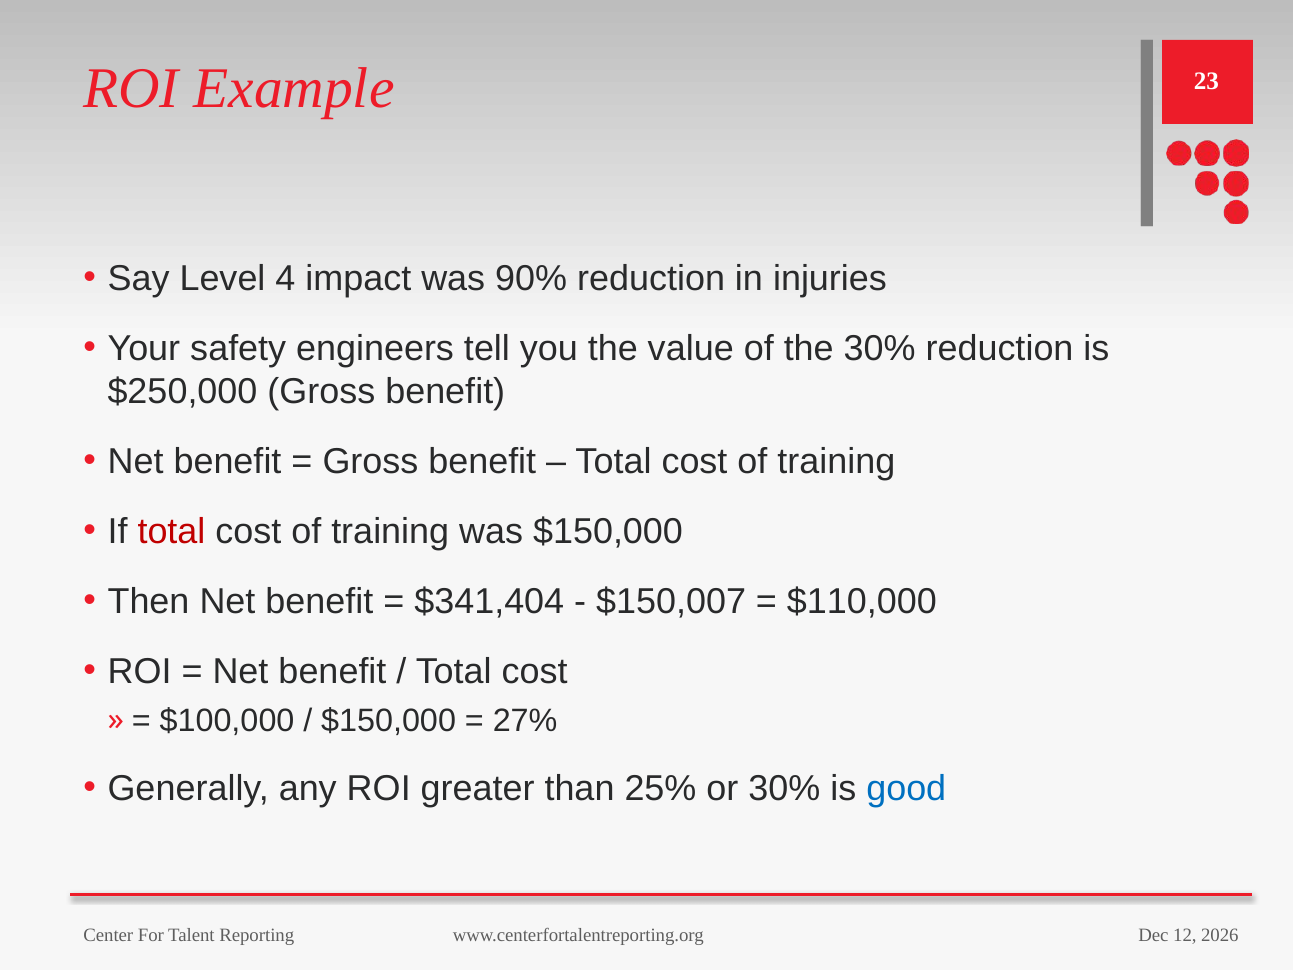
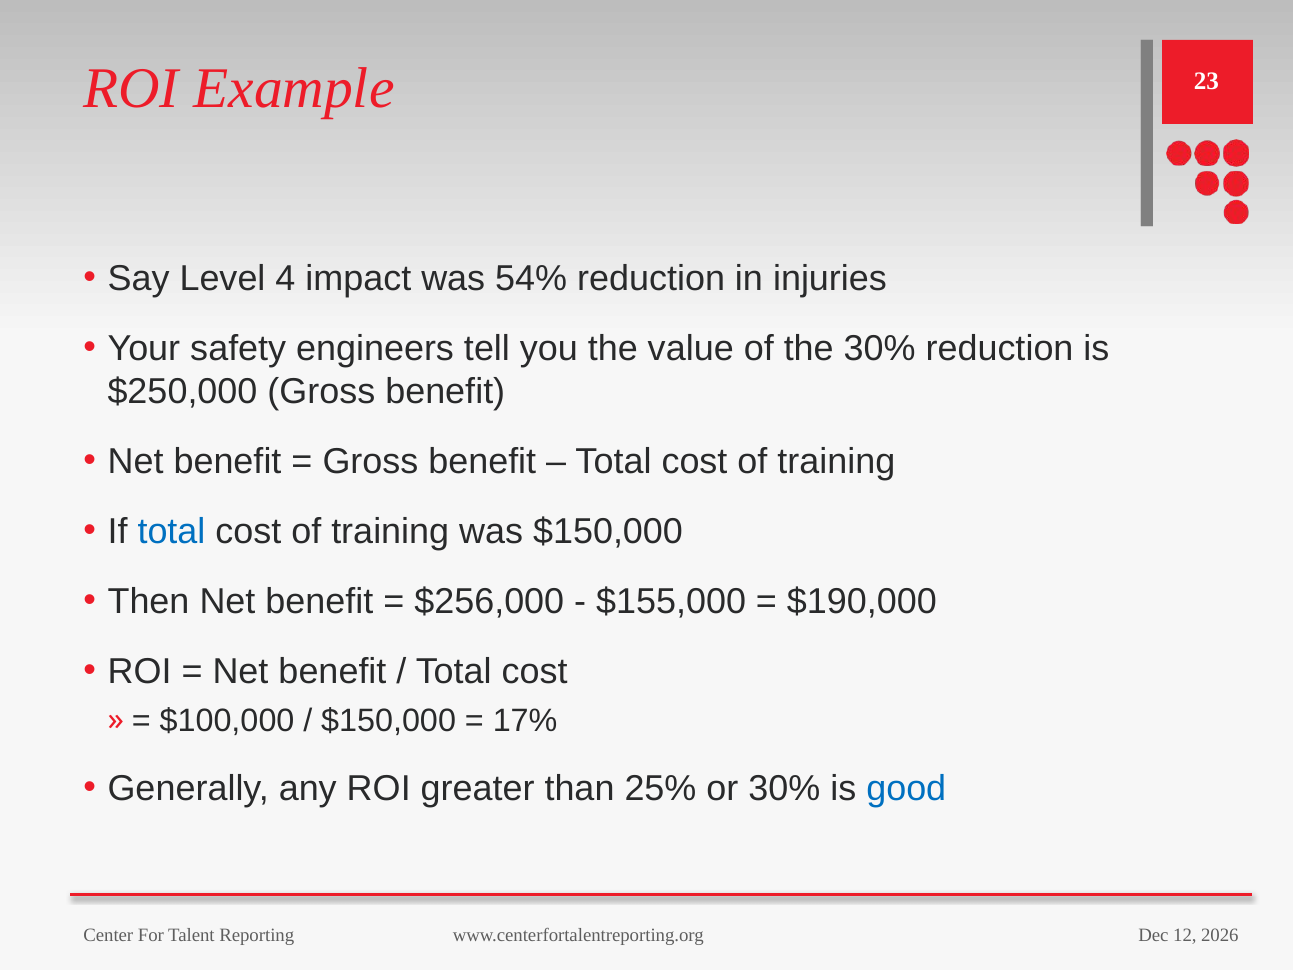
90%: 90% -> 54%
total at (171, 532) colour: red -> blue
$341,404: $341,404 -> $256,000
$150,007: $150,007 -> $155,000
$110,000: $110,000 -> $190,000
27%: 27% -> 17%
